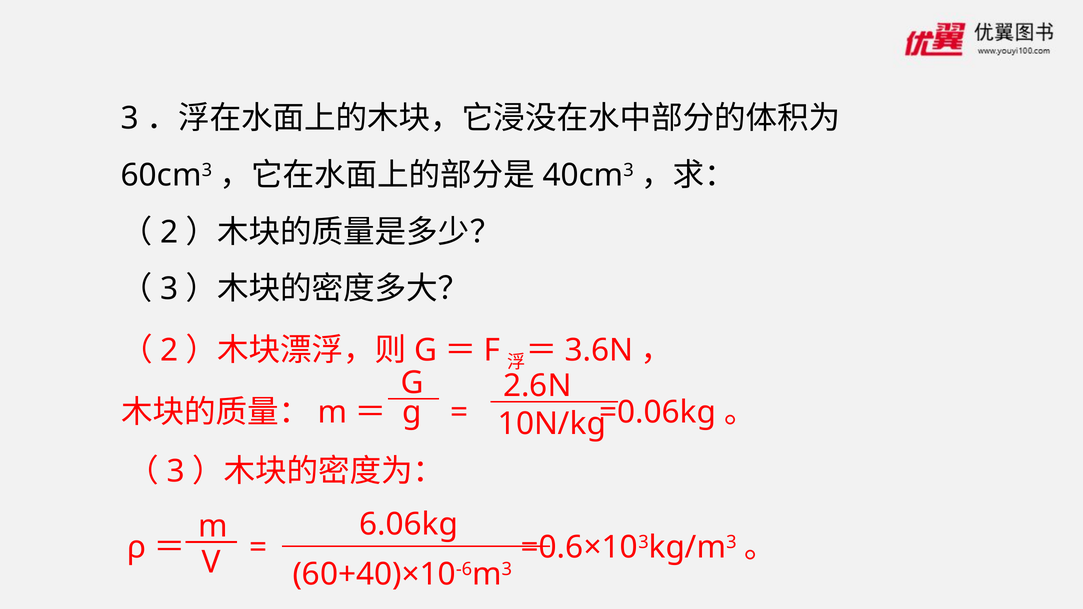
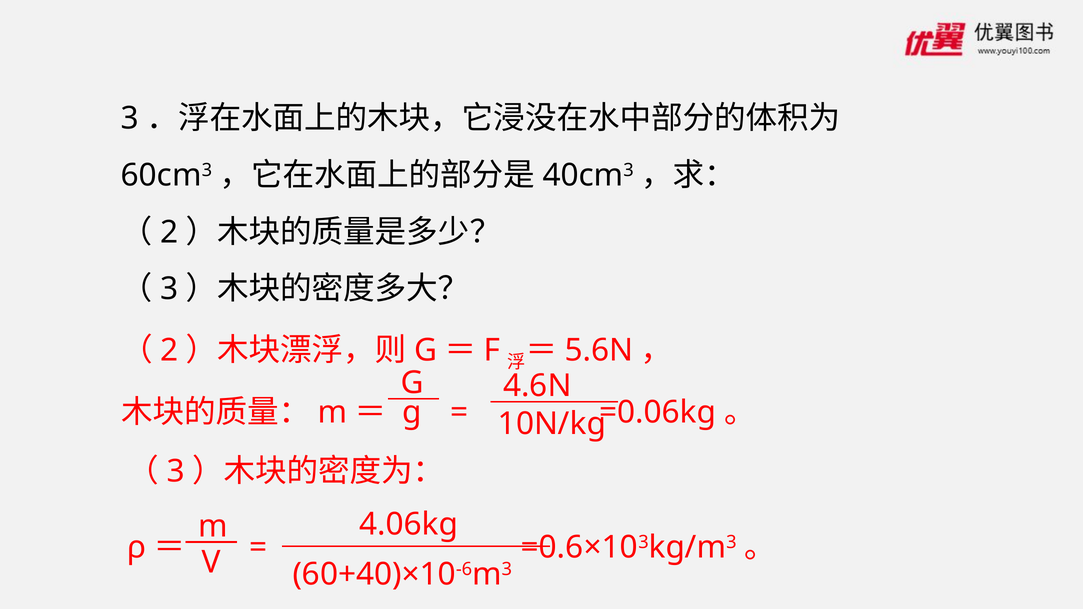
3.6N: 3.6N -> 5.6N
2.6N: 2.6N -> 4.6N
6.06kg: 6.06kg -> 4.06kg
